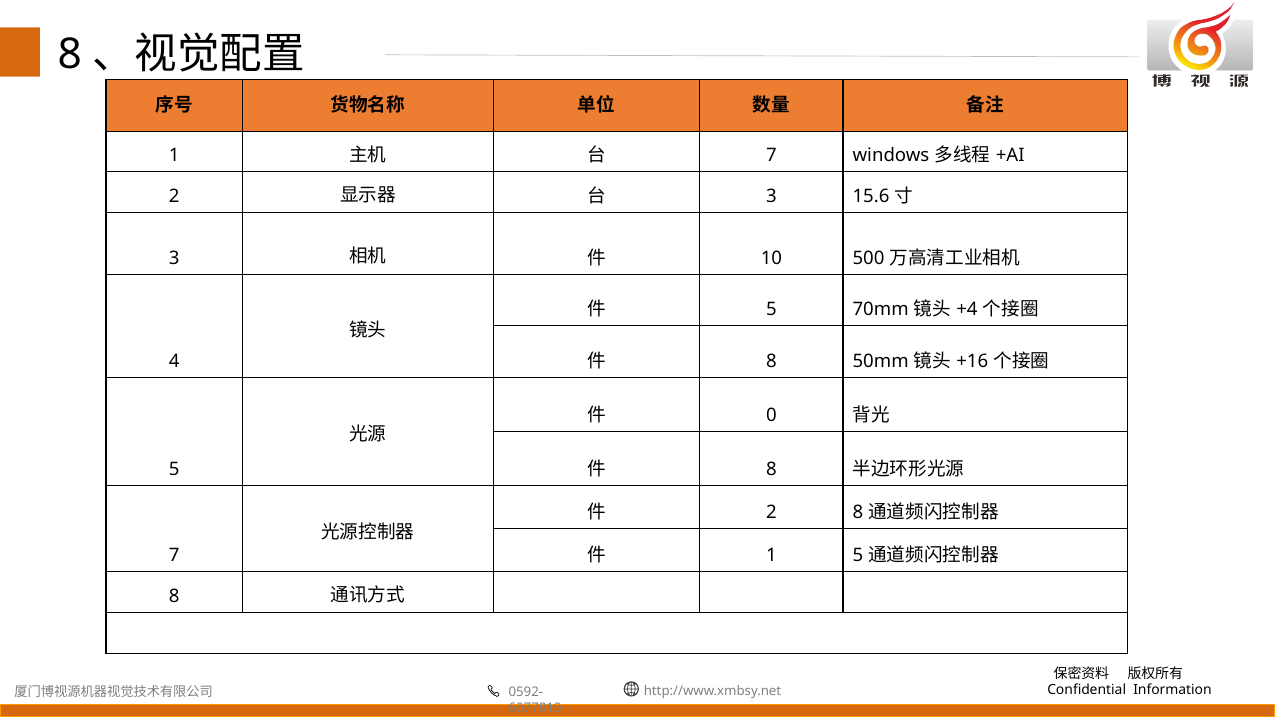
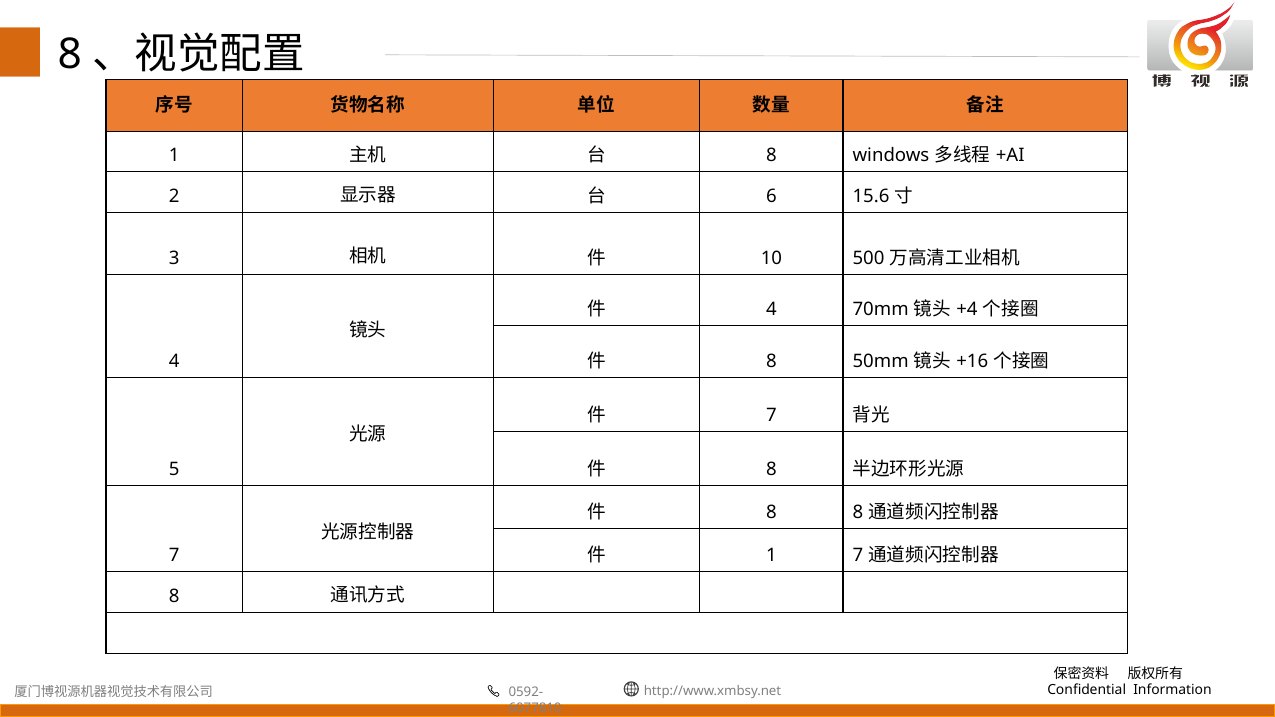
7 at (771, 155): 7 -> 8
3 at (771, 196): 3 -> 6
5 at (771, 310): 5 -> 4
0 at (771, 415): 0 -> 7
2 at (771, 512): 2 -> 8
1 5: 5 -> 7
